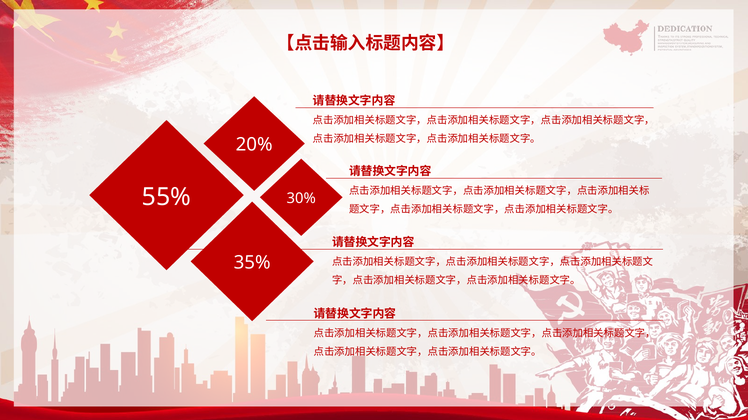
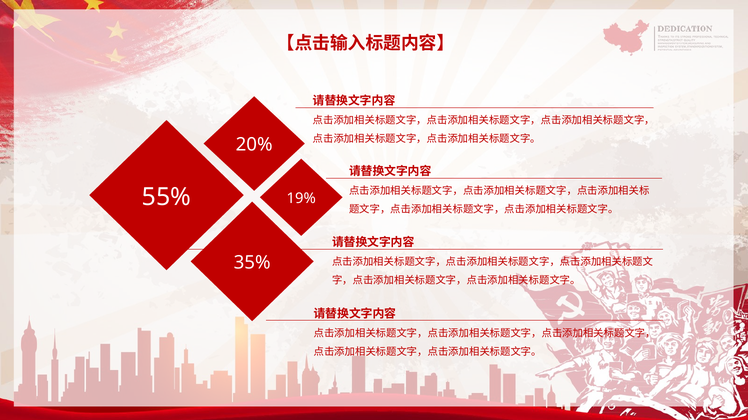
30%: 30% -> 19%
